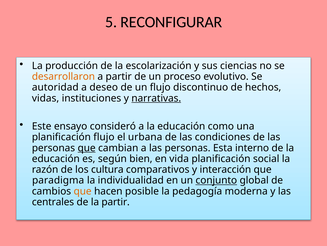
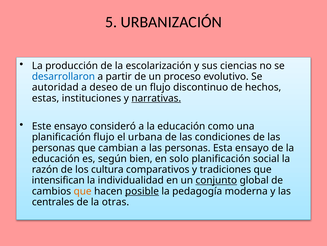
RECONFIGURAR: RECONFIGURAR -> URBANIZACIÓN
desarrollaron colour: orange -> blue
vidas: vidas -> estas
que at (87, 147) underline: present -> none
Esta interno: interno -> ensayo
vida: vida -> solo
interacción: interacción -> tradiciones
paradigma: paradigma -> intensifican
posible underline: none -> present
la partir: partir -> otras
